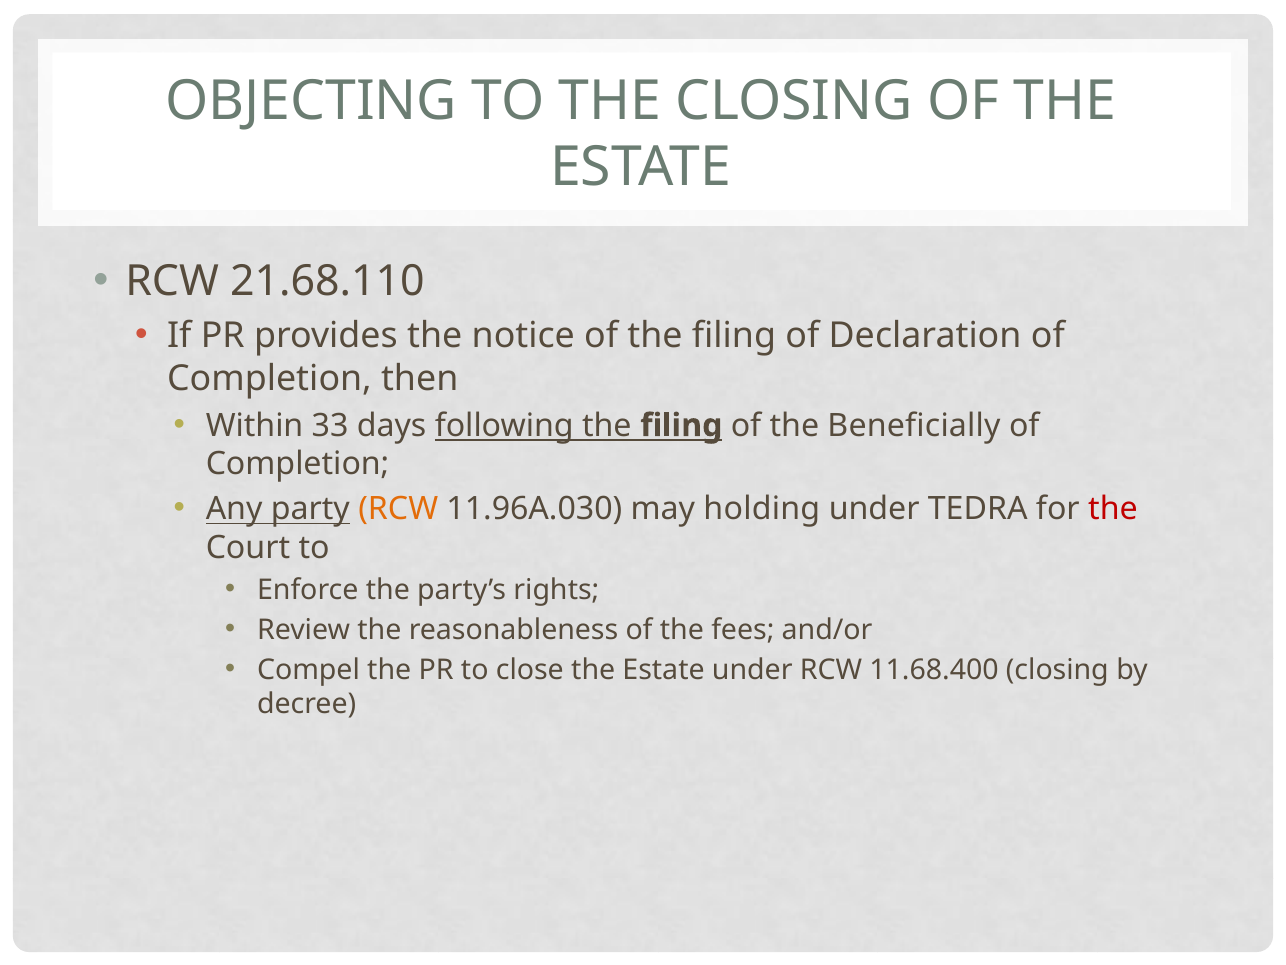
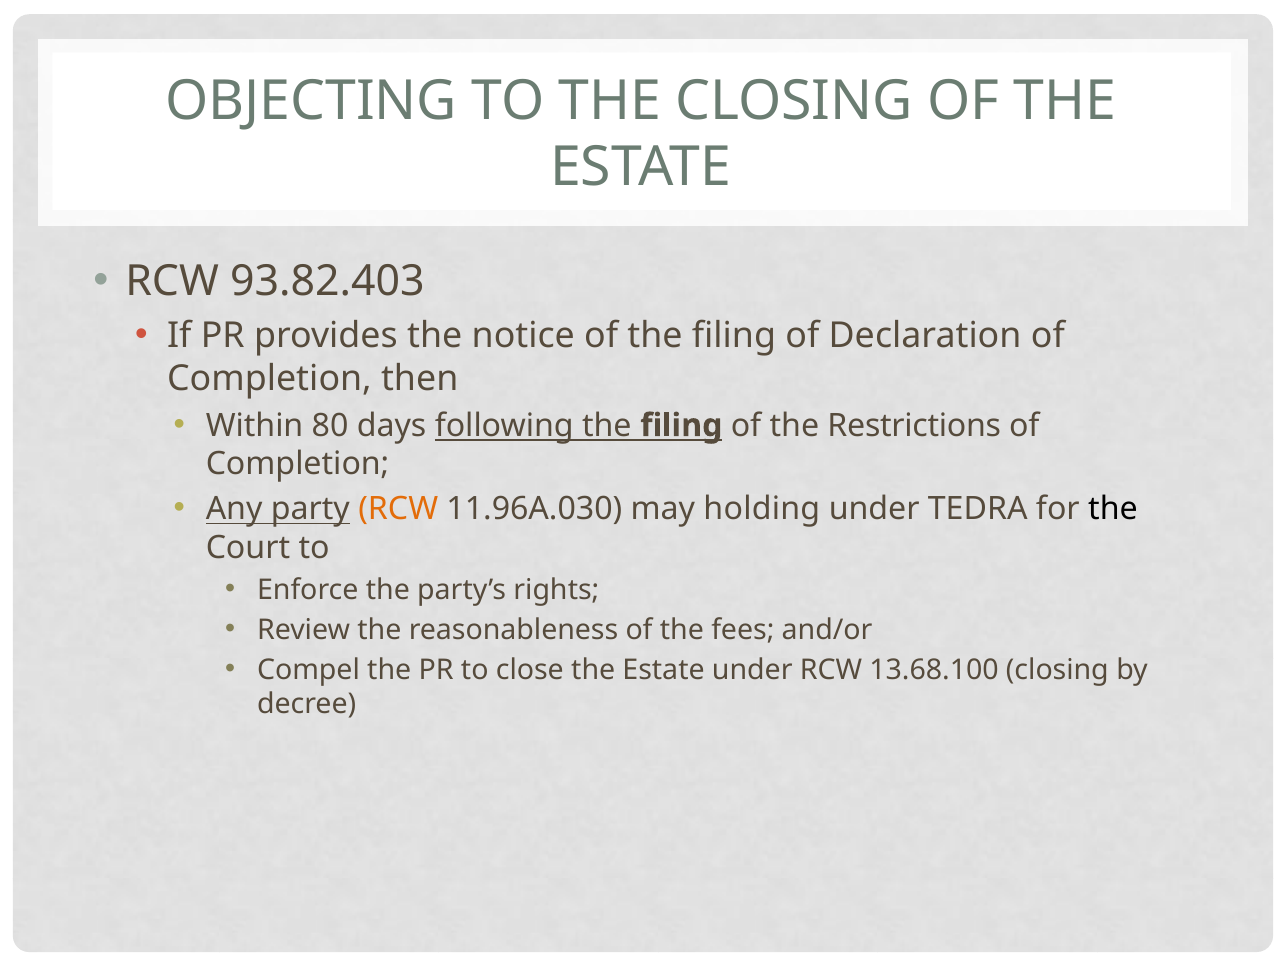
21.68.110: 21.68.110 -> 93.82.403
33: 33 -> 80
Beneficially: Beneficially -> Restrictions
the at (1113, 509) colour: red -> black
11.68.400: 11.68.400 -> 13.68.100
